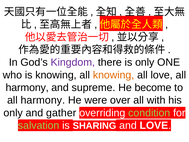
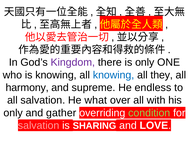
knowing at (114, 75) colour: orange -> blue
all love: love -> they
become: become -> endless
harmony at (43, 100): harmony -> salvation
were: were -> what
salvation at (39, 125) colour: light green -> pink
